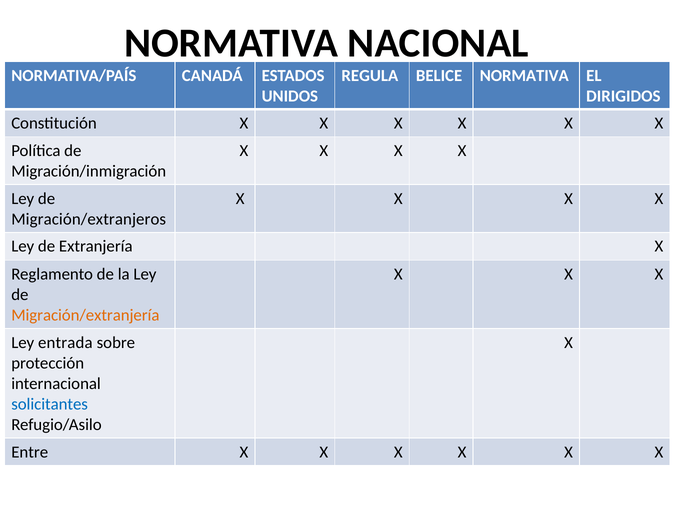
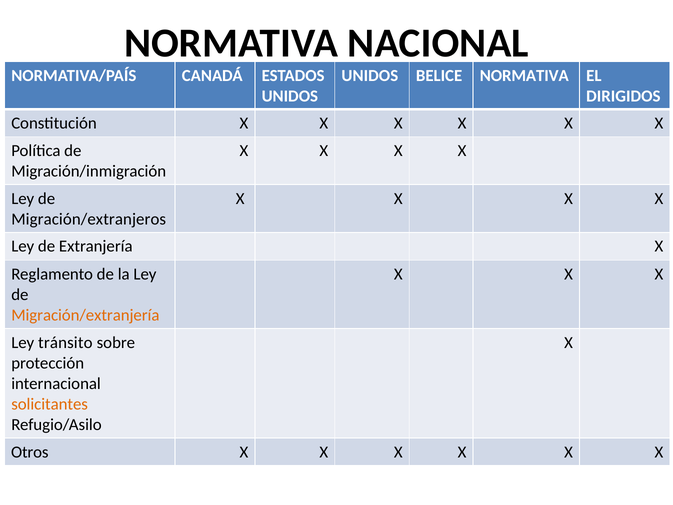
REGULA at (370, 75): REGULA -> UNIDOS
entrada: entrada -> tránsito
solicitantes colour: blue -> orange
Entre: Entre -> Otros
